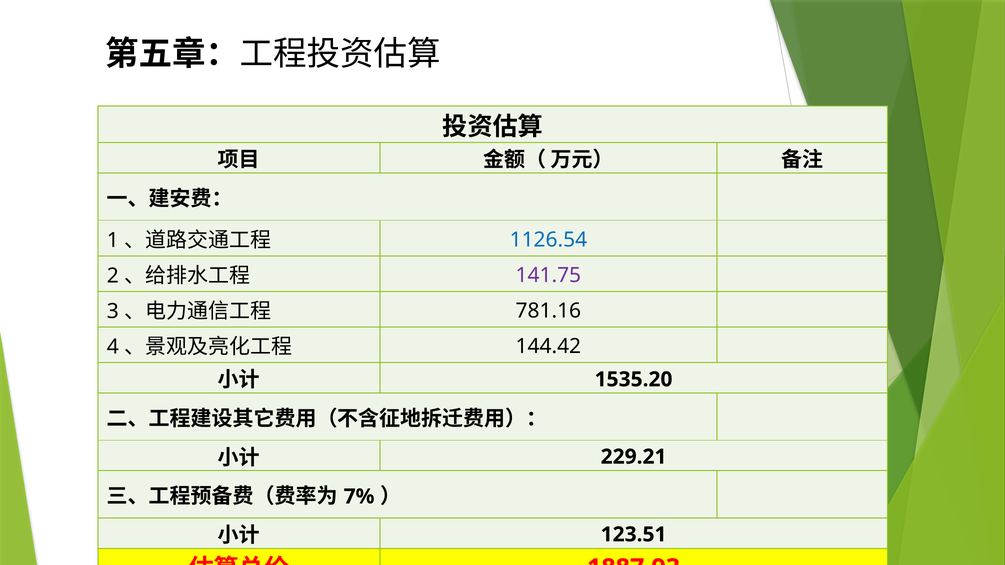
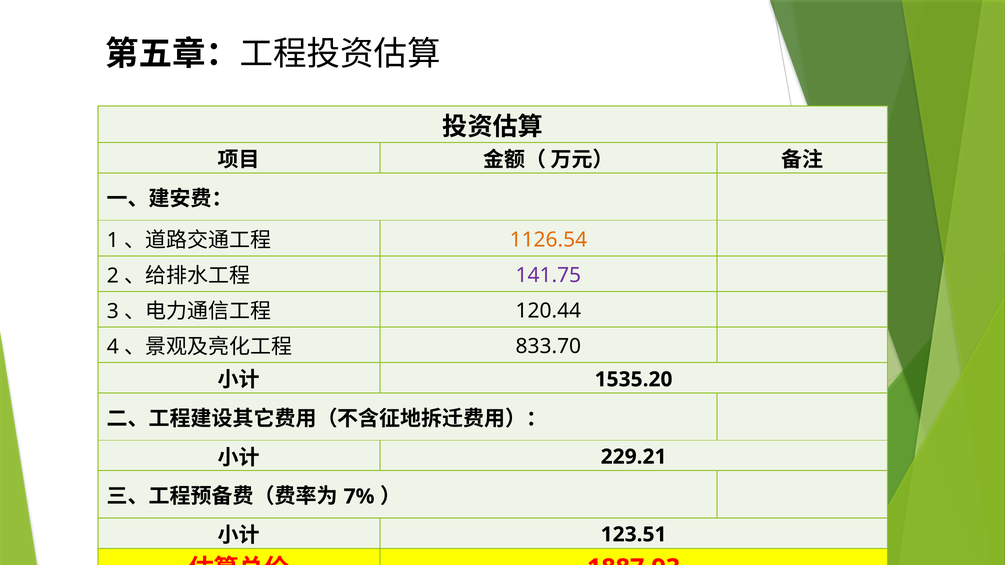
1126.54 colour: blue -> orange
781.16: 781.16 -> 120.44
144.42: 144.42 -> 833.70
